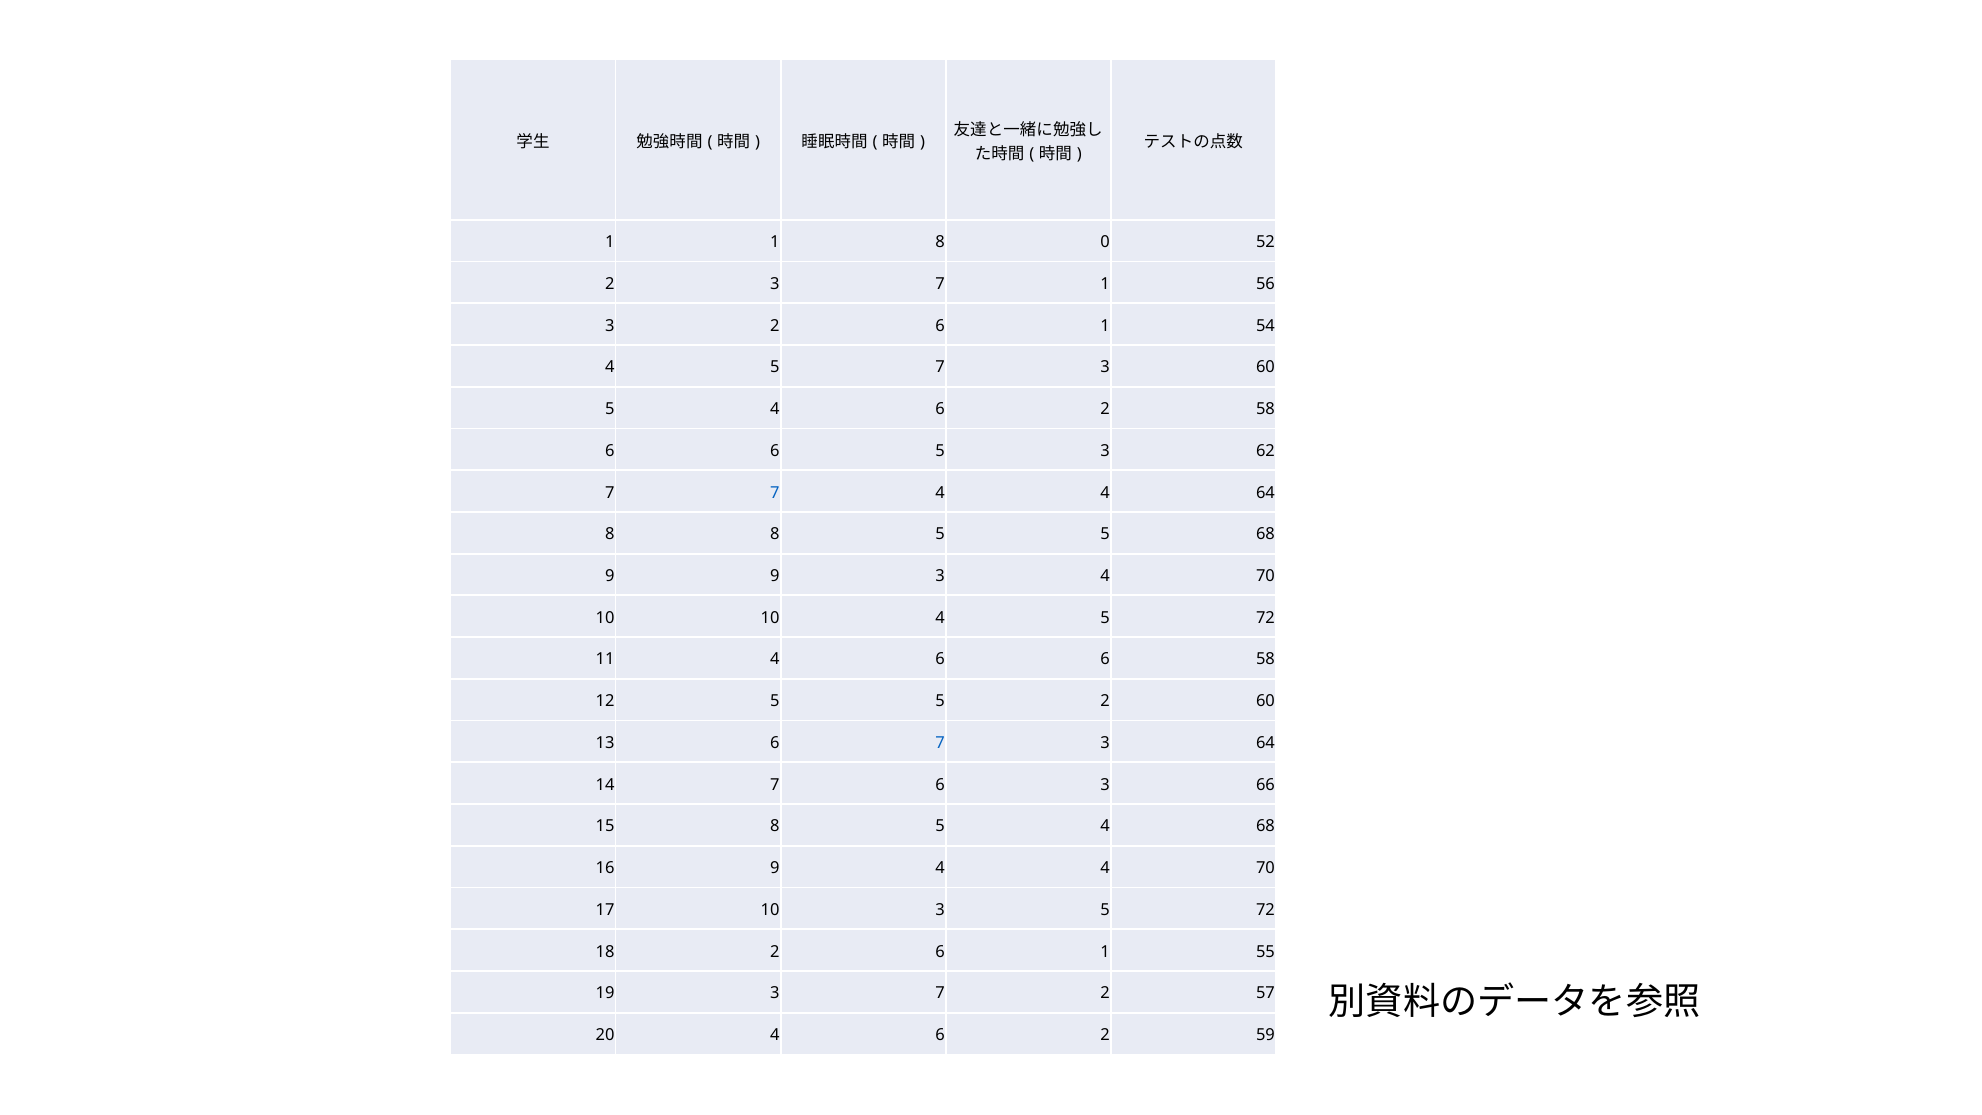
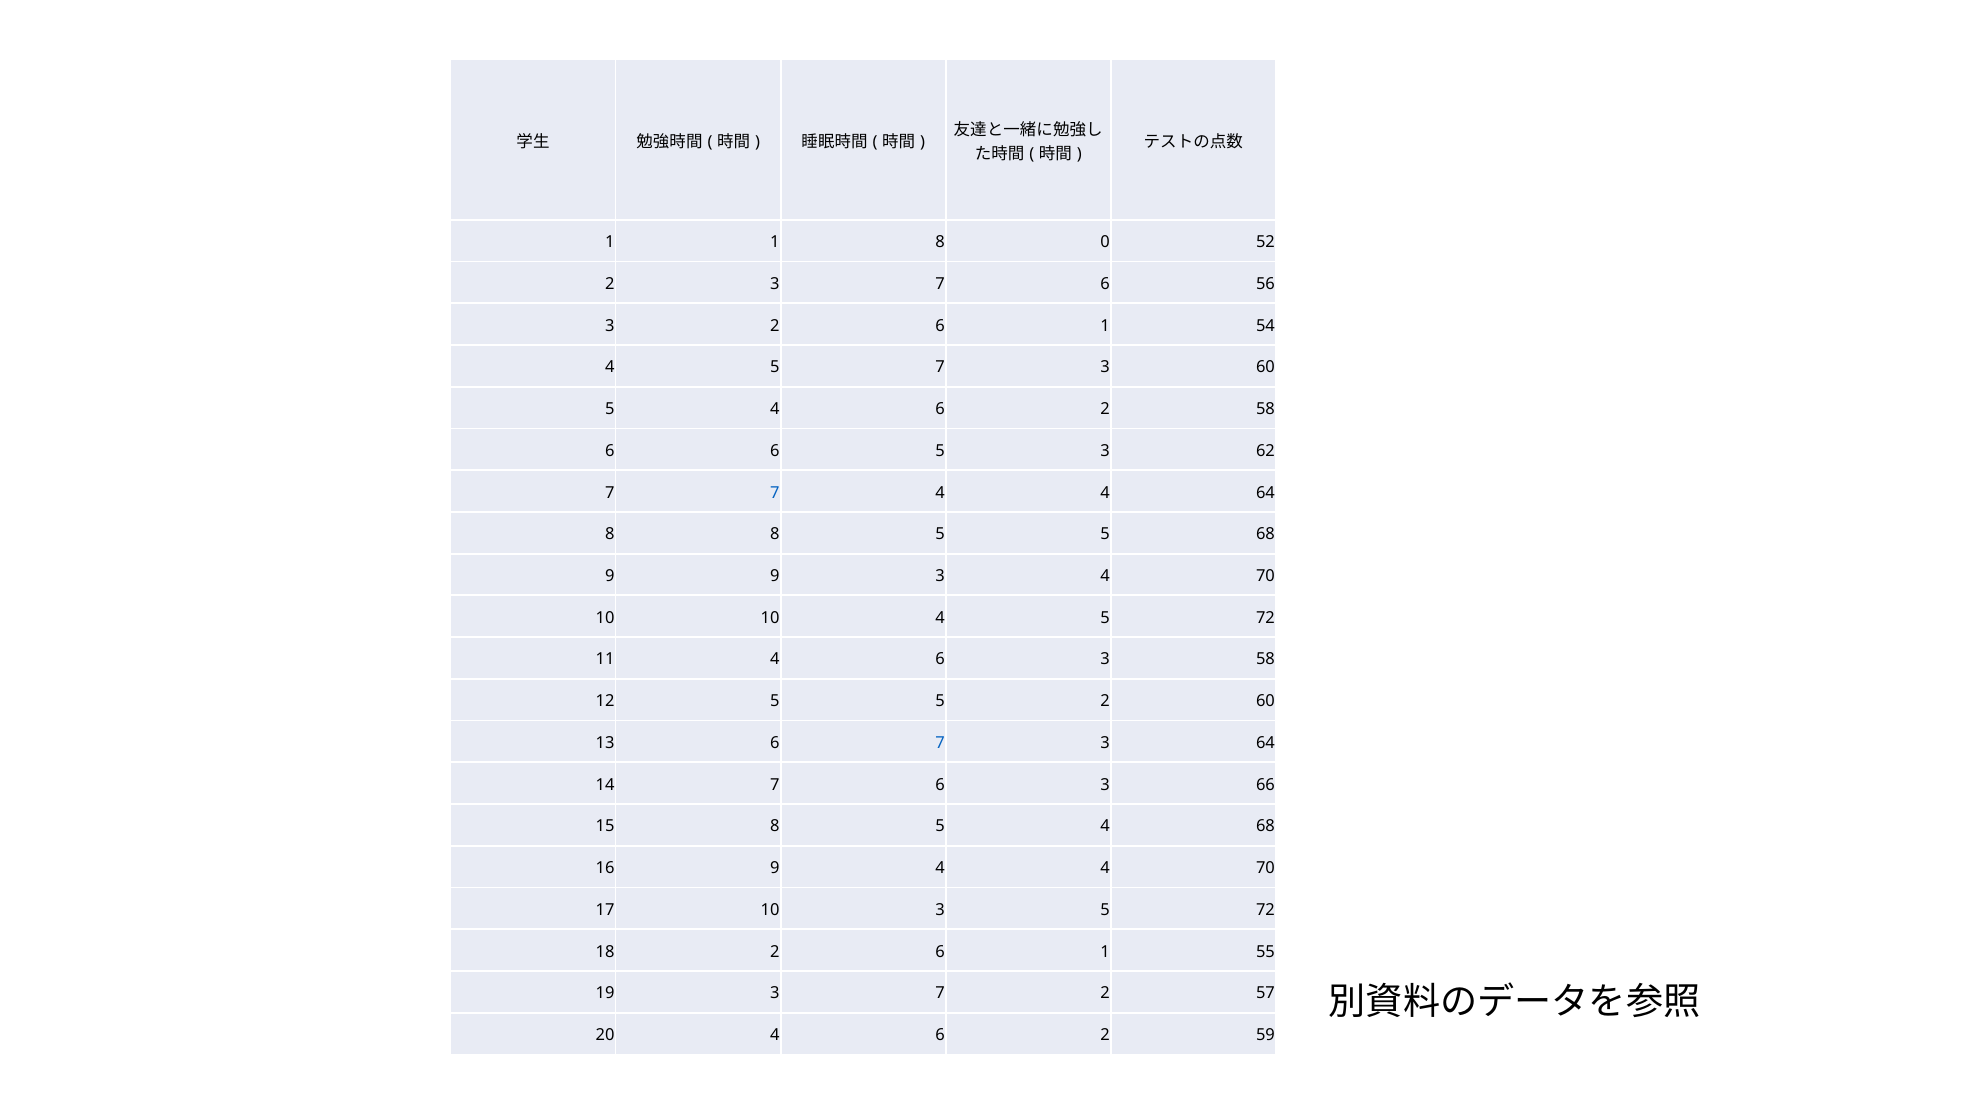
3 7 1: 1 -> 6
4 6 6: 6 -> 3
